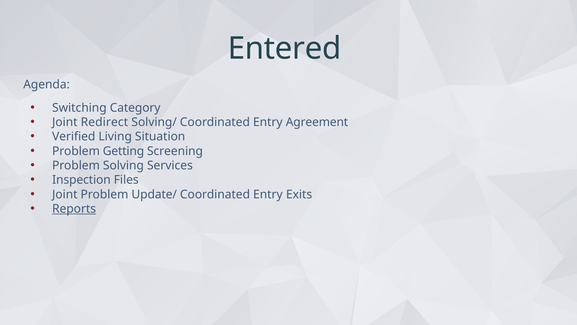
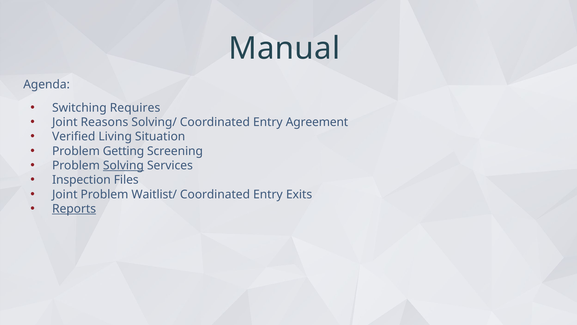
Entered: Entered -> Manual
Category: Category -> Requires
Redirect: Redirect -> Reasons
Solving underline: none -> present
Update/: Update/ -> Waitlist/
